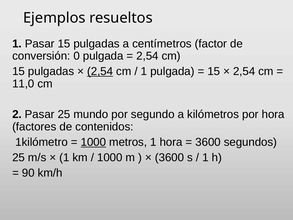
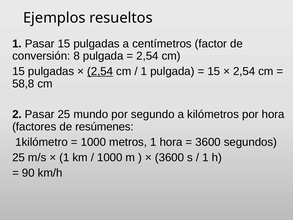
0: 0 -> 8
11,0: 11,0 -> 58,8
contenidos: contenidos -> resúmenes
1000 at (93, 142) underline: present -> none
